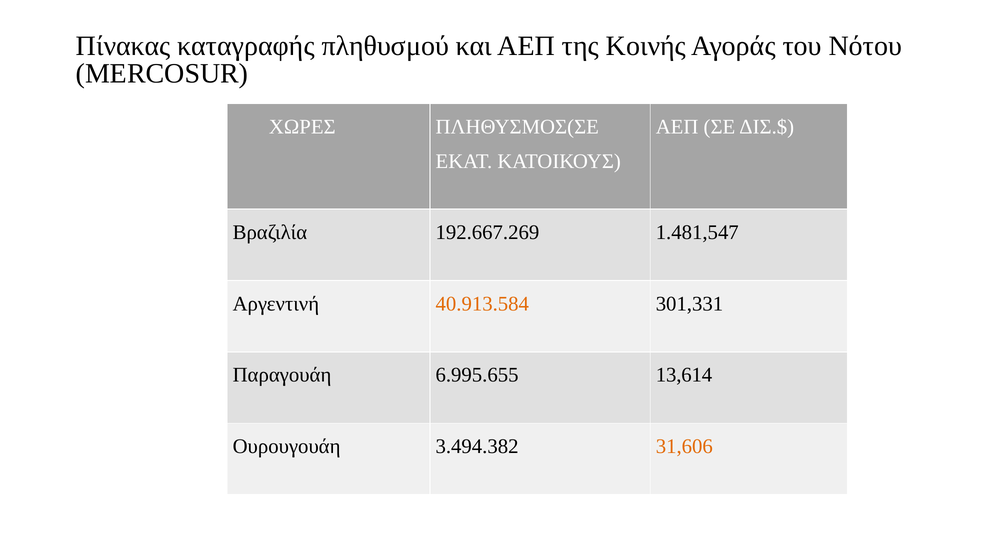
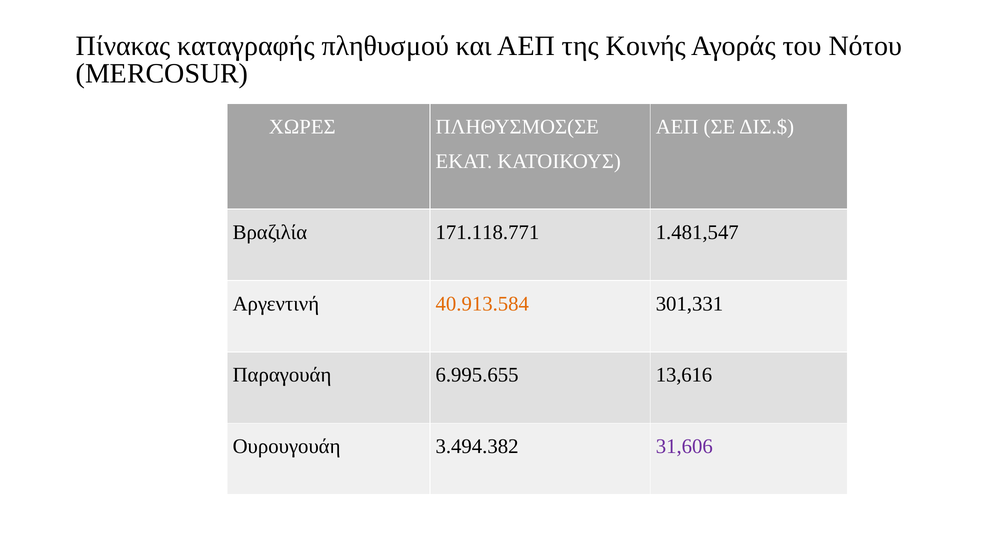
192.667.269: 192.667.269 -> 171.118.771
13,614: 13,614 -> 13,616
31,606 colour: orange -> purple
